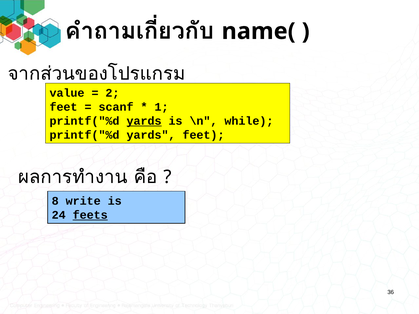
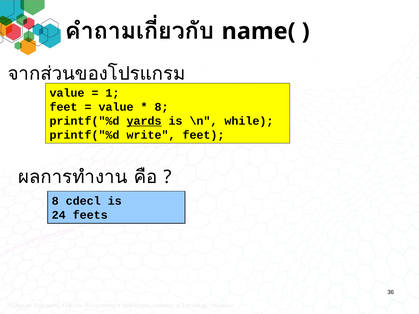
2: 2 -> 1
scanf at (116, 107): scanf -> value
1 at (162, 107): 1 -> 8
yards at (151, 135): yards -> write
write: write -> cdecl
feets underline: present -> none
